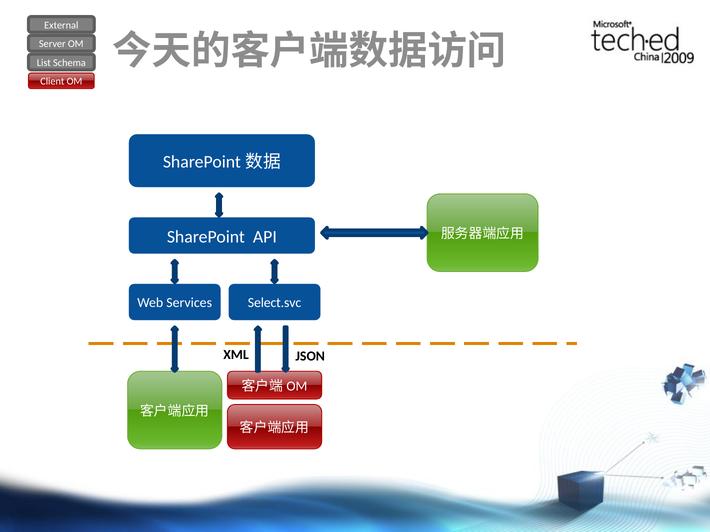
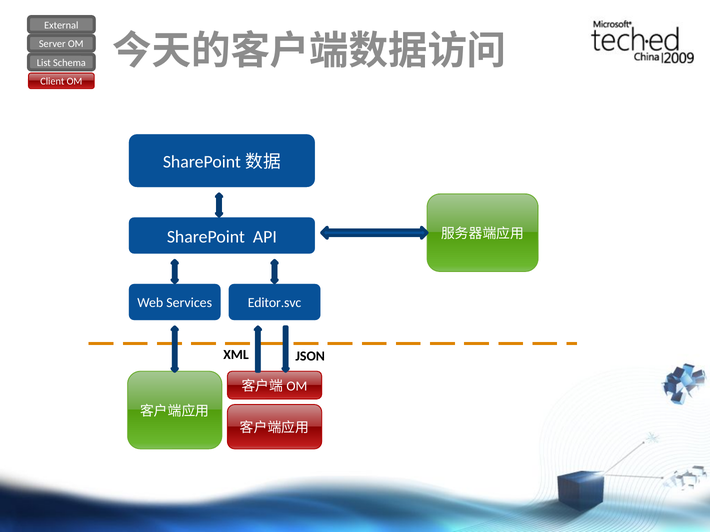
Select.svc: Select.svc -> Editor.svc
